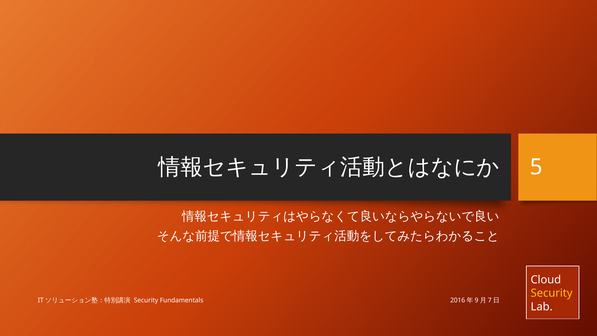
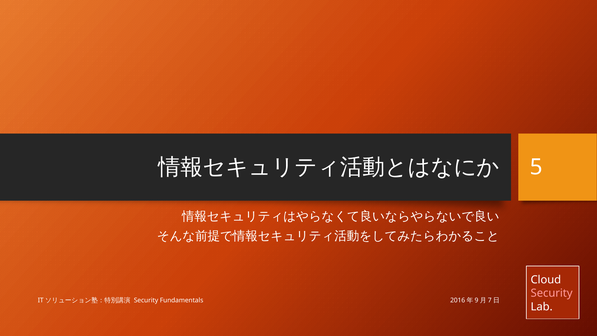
Security at (552, 293) colour: yellow -> pink
